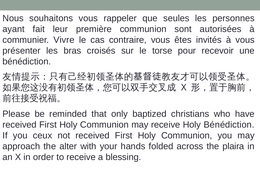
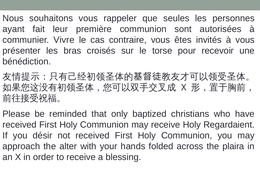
Holy Bénédiction: Bénédiction -> Regardaient
ceux: ceux -> désir
